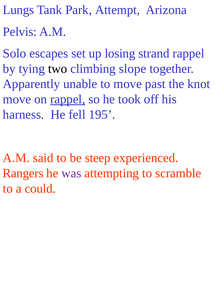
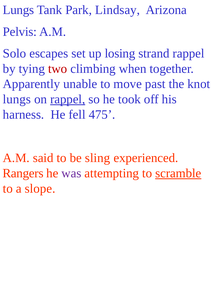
Attempt: Attempt -> Lindsay
two colour: black -> red
slope: slope -> when
move at (17, 99): move -> lungs
195: 195 -> 475
steep: steep -> sling
scramble underline: none -> present
could: could -> slope
